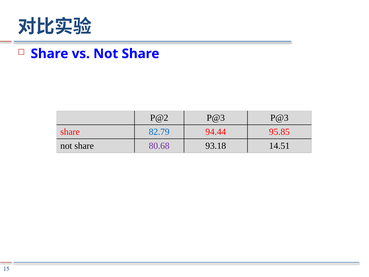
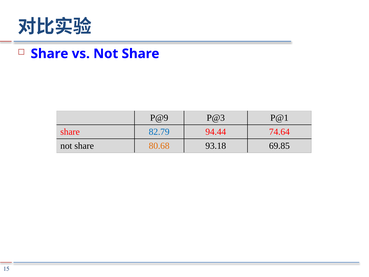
P@2: P@2 -> P@9
P@3 P@3: P@3 -> P@1
95.85: 95.85 -> 74.64
80.68 colour: purple -> orange
14.51: 14.51 -> 69.85
